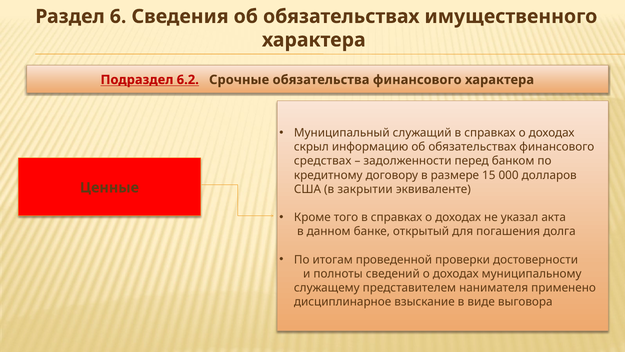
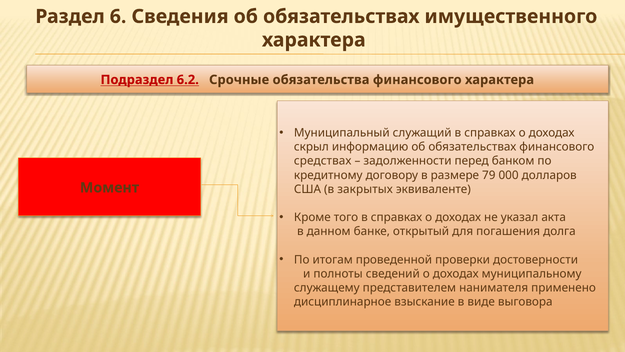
15: 15 -> 79
Ценные: Ценные -> Момент
закрытии: закрытии -> закрытых
